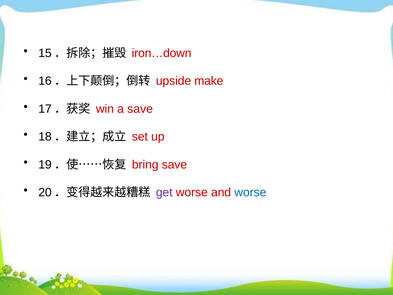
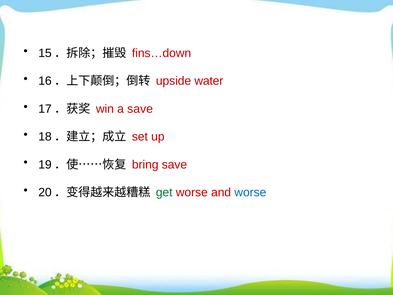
iron…down: iron…down -> fins…down
make: make -> water
get colour: purple -> green
